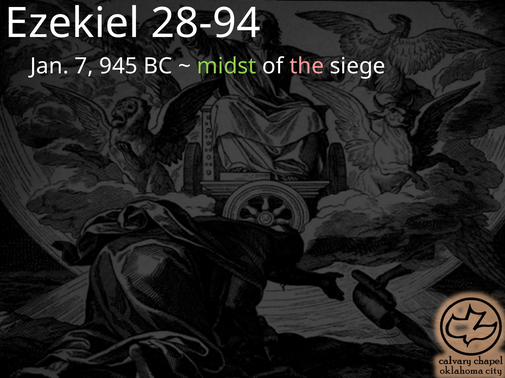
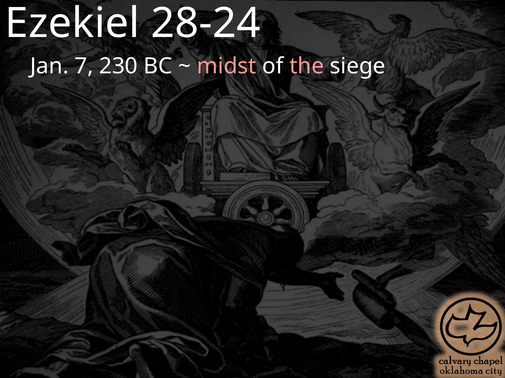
28-94: 28-94 -> 28-24
945: 945 -> 230
midst colour: light green -> pink
